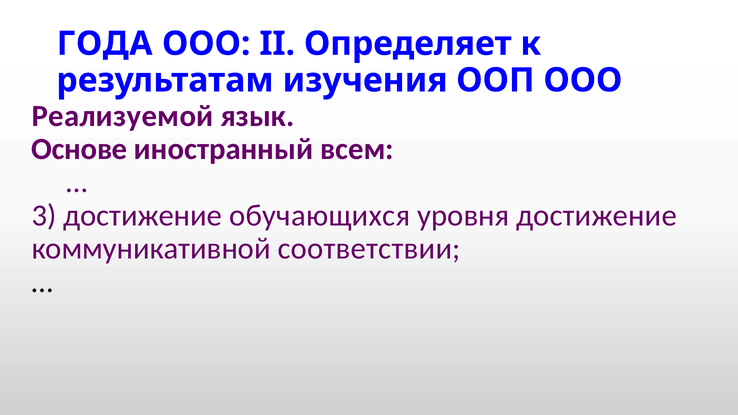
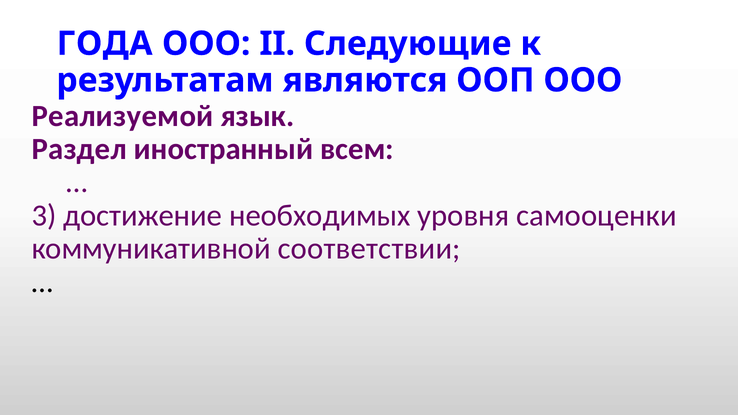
Определяет: Определяет -> Следующие
изучения: изучения -> являются
Основе: Основе -> Раздел
обучающихся: обучающихся -> необходимых
уровня достижение: достижение -> самооценки
